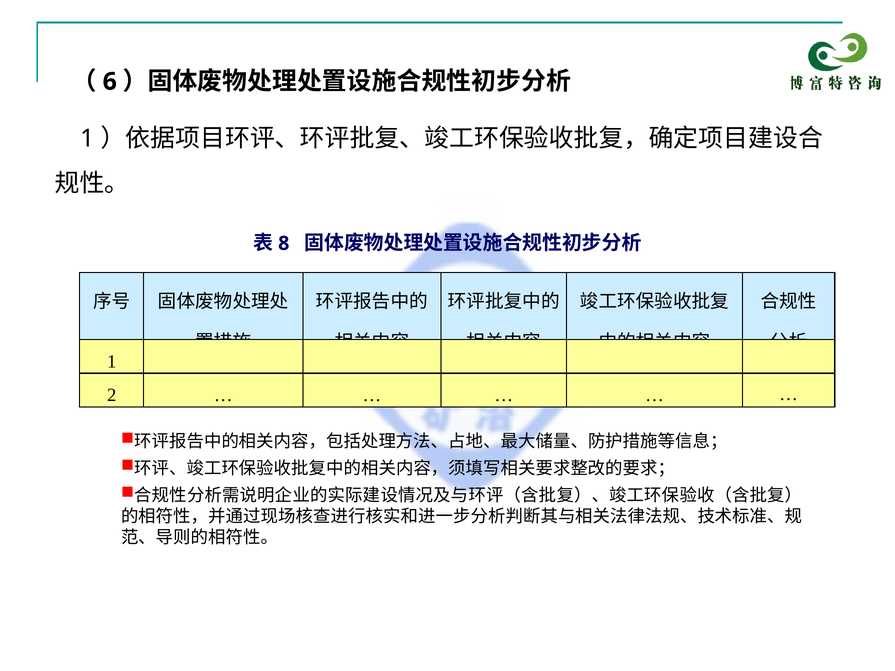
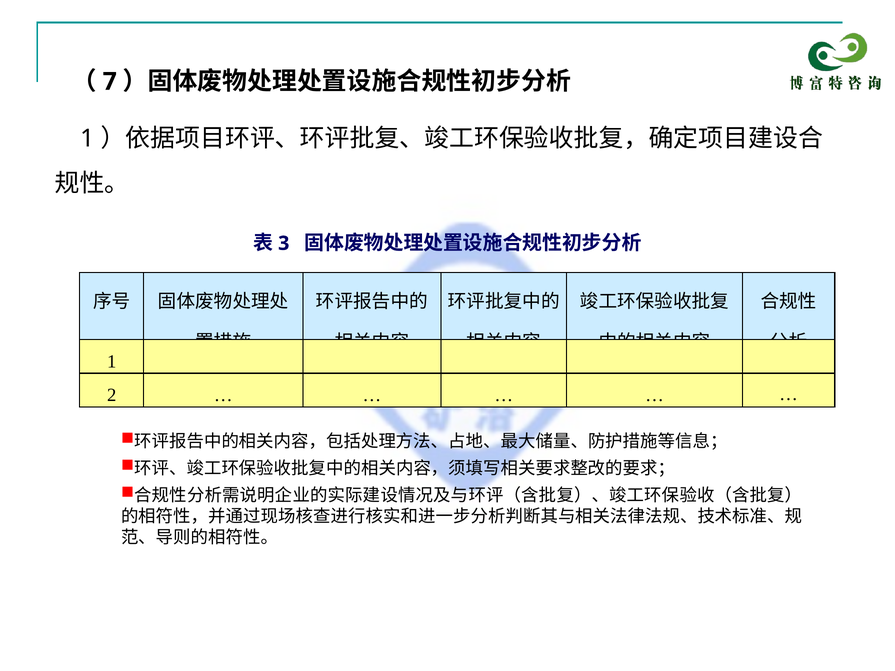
6: 6 -> 7
8: 8 -> 3
